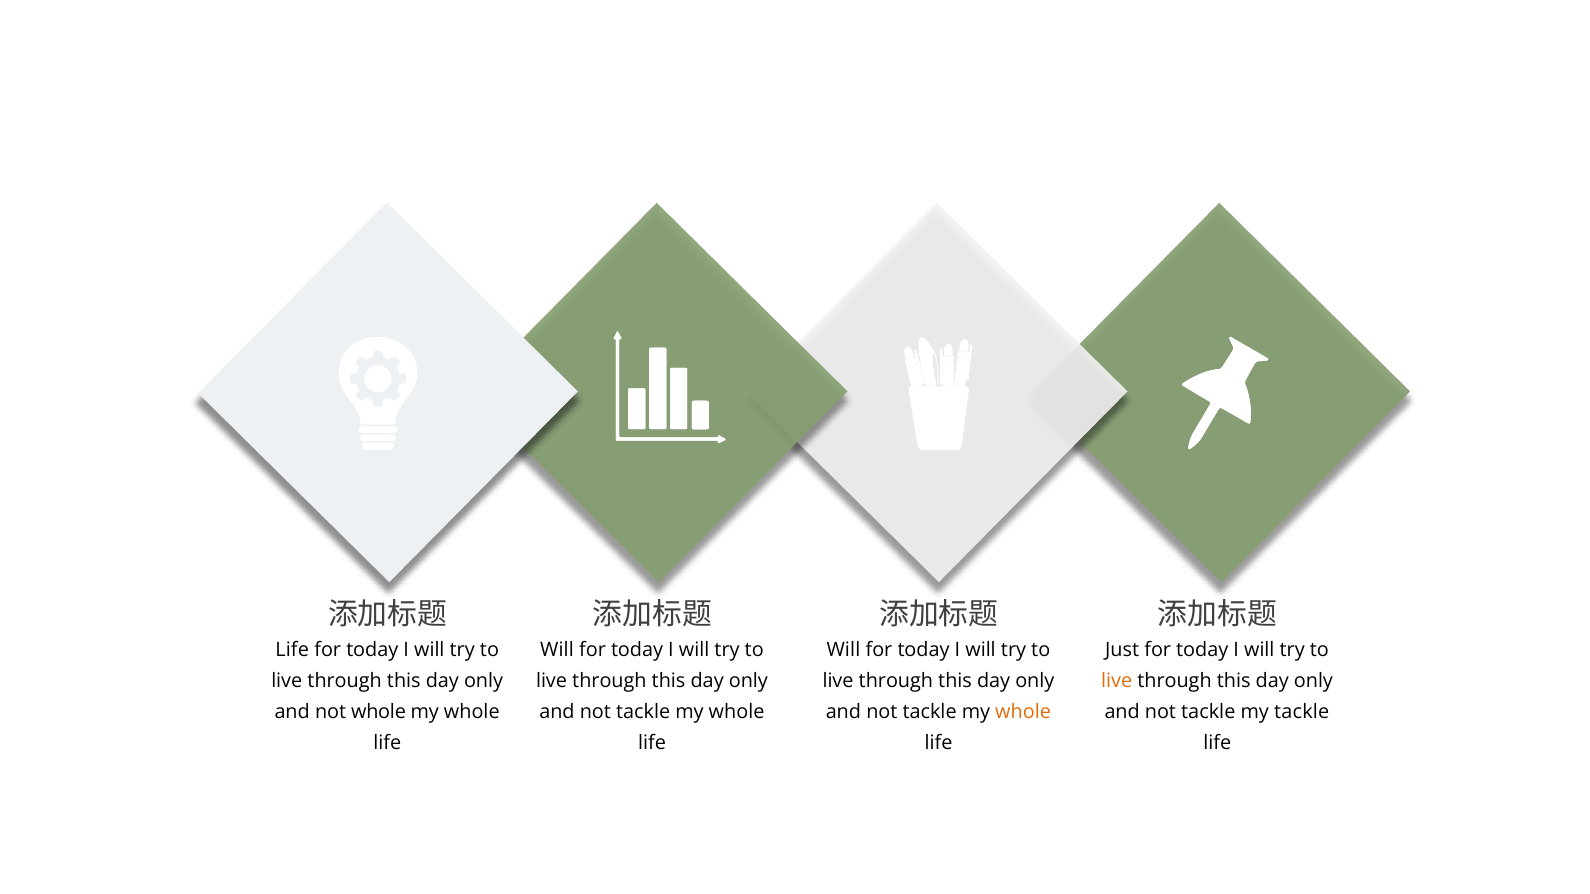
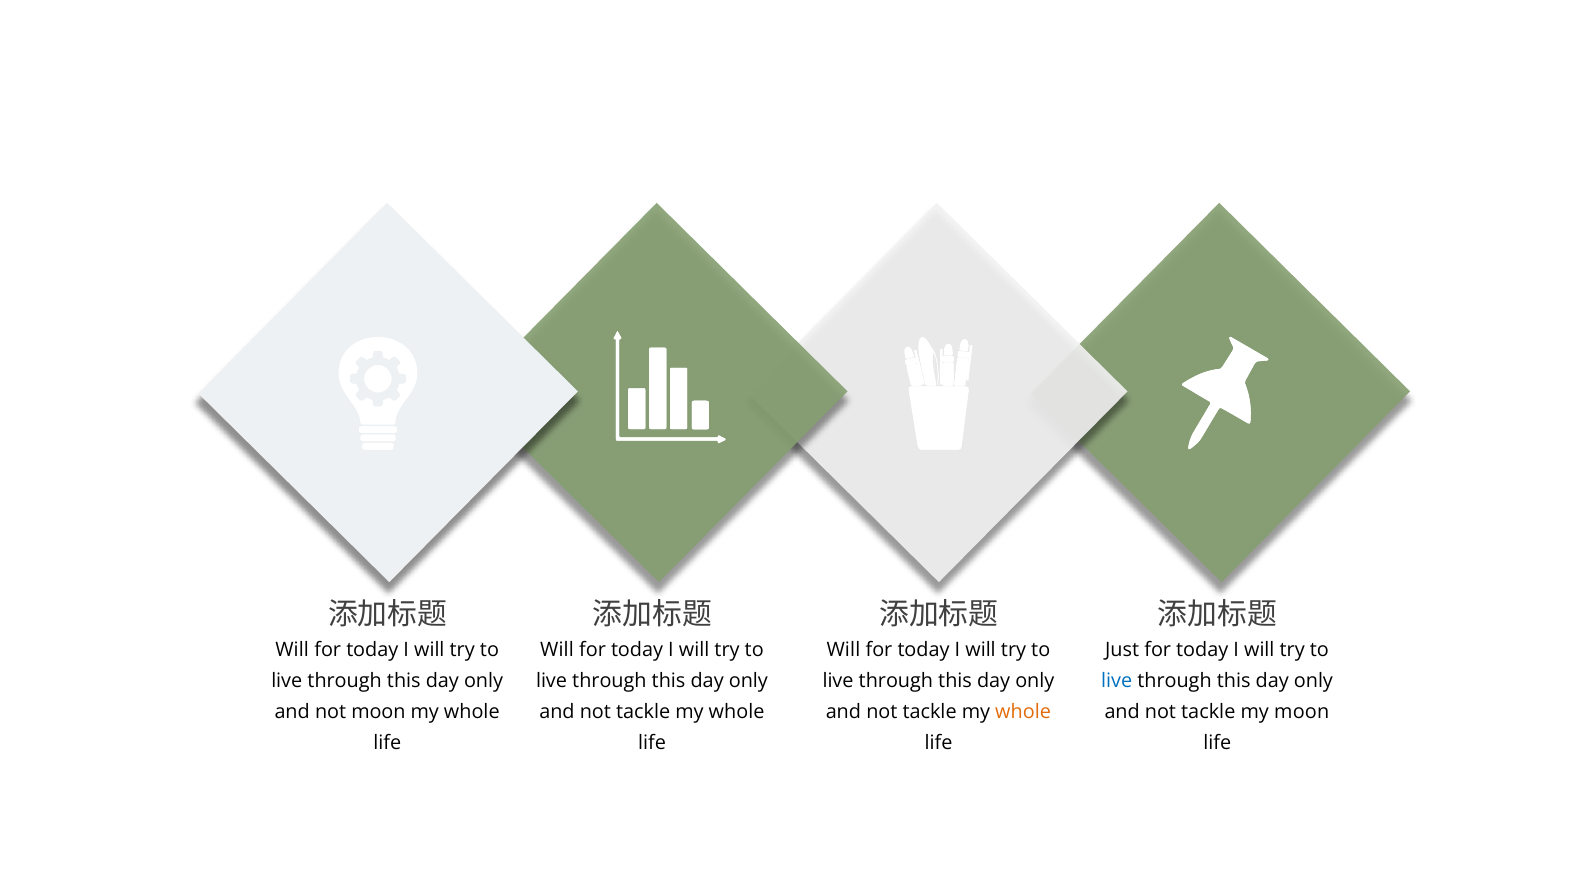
Life at (292, 650): Life -> Will
live at (1117, 681) colour: orange -> blue
not whole: whole -> moon
my tackle: tackle -> moon
